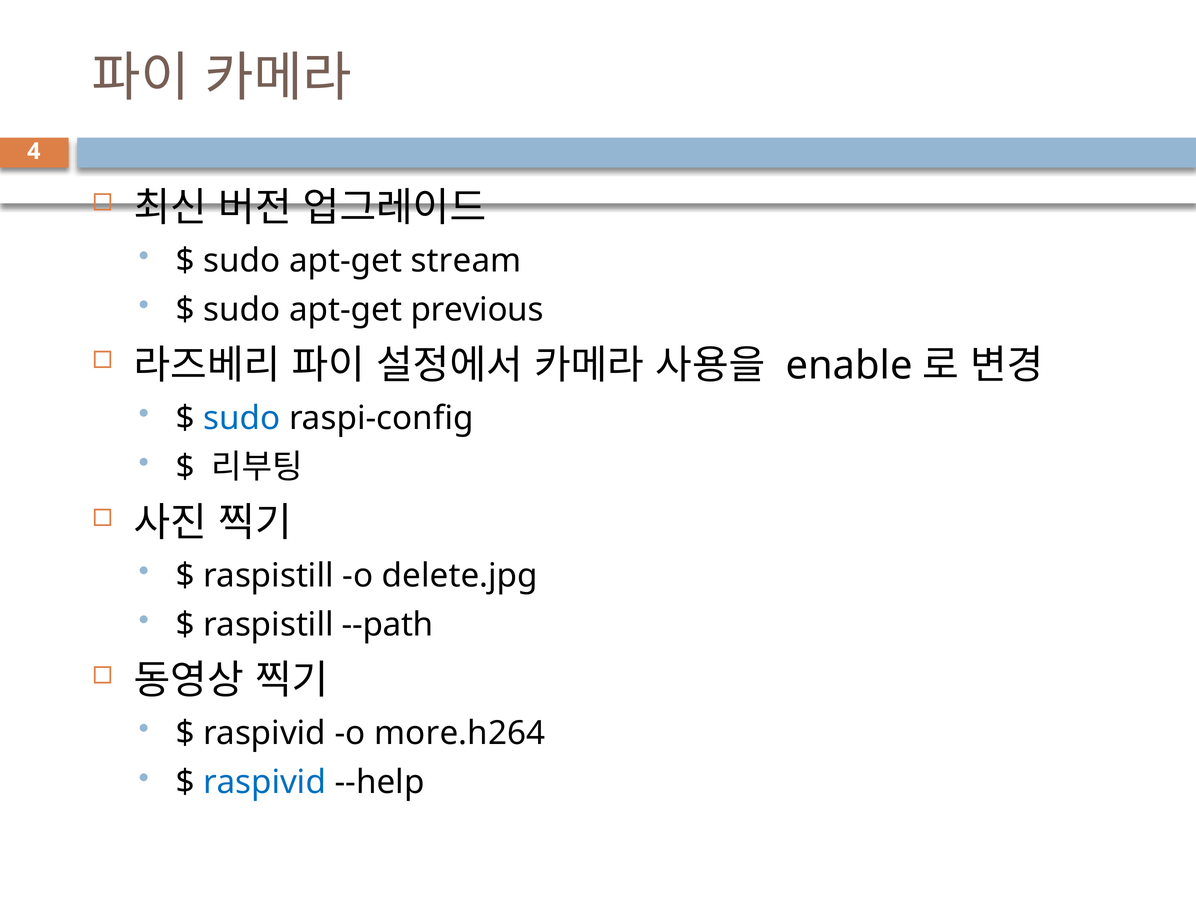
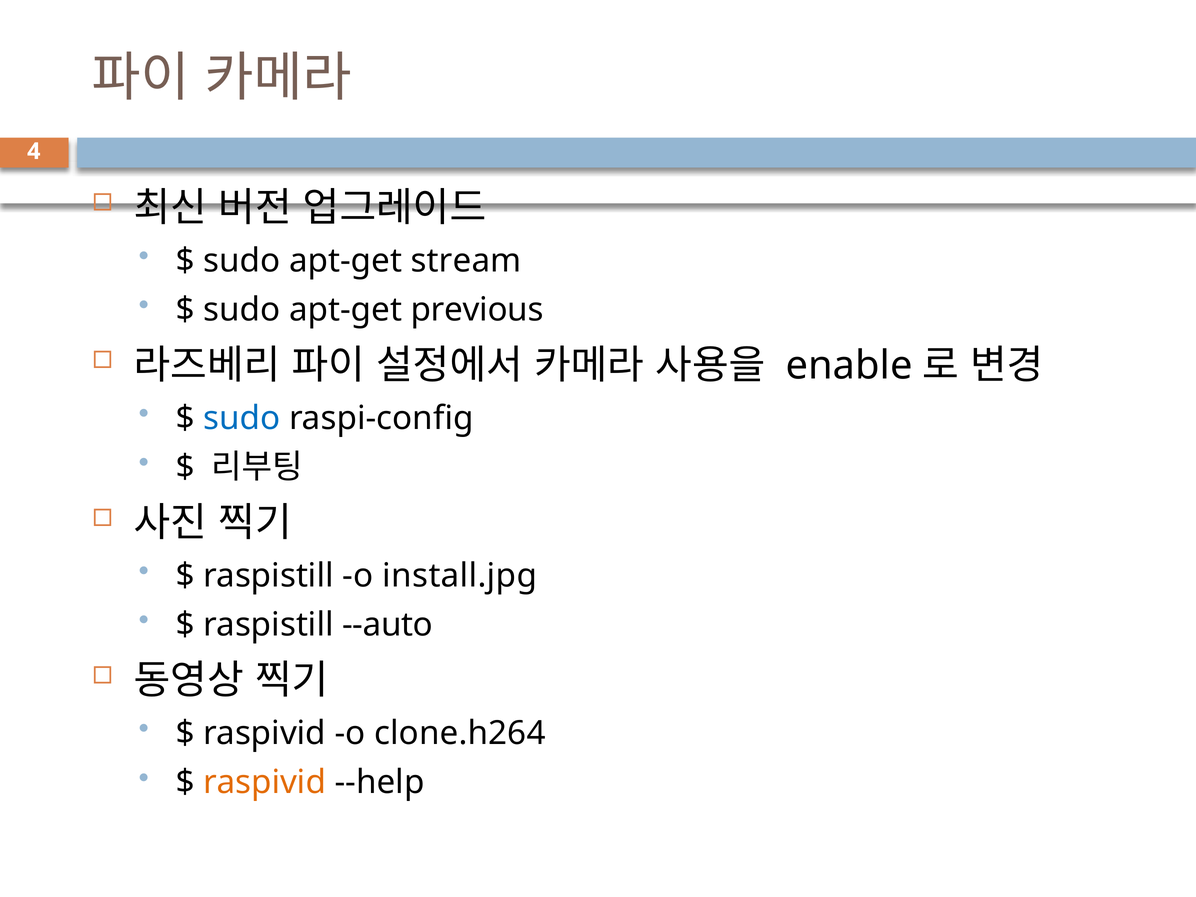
delete.jpg: delete.jpg -> install.jpg
--path: --path -> --auto
more.h264: more.h264 -> clone.h264
raspivid at (265, 782) colour: blue -> orange
